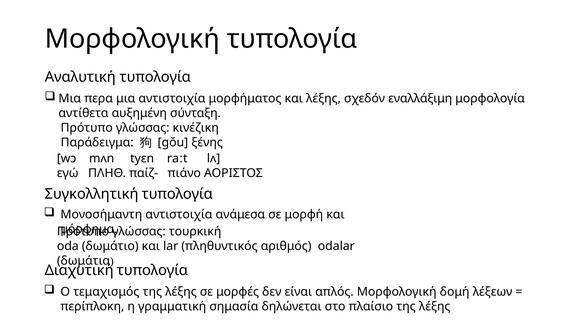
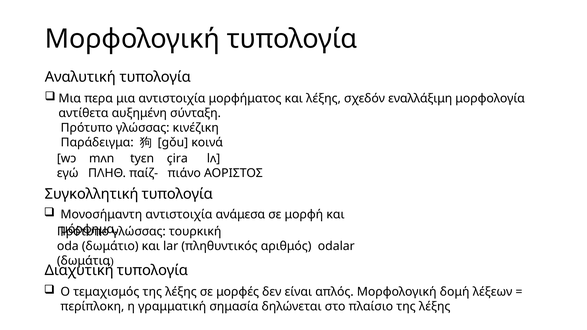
ξένης: ξένης -> κοινά
raːt: raːt -> çira
